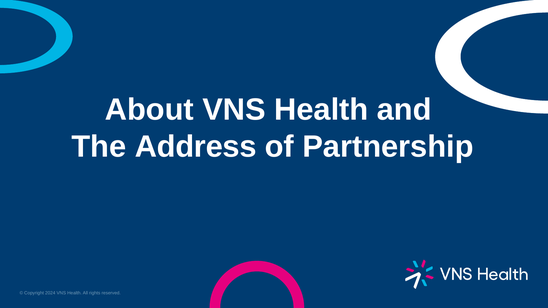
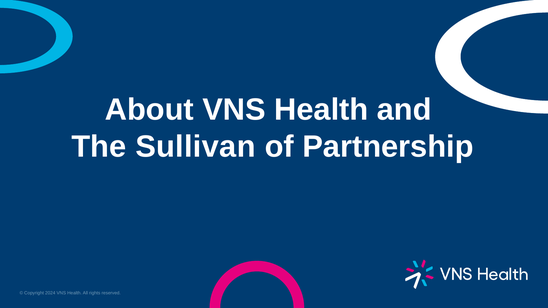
Address: Address -> Sullivan
